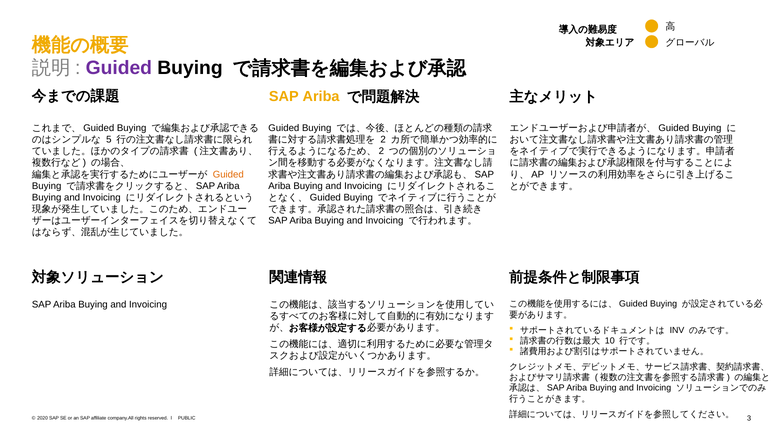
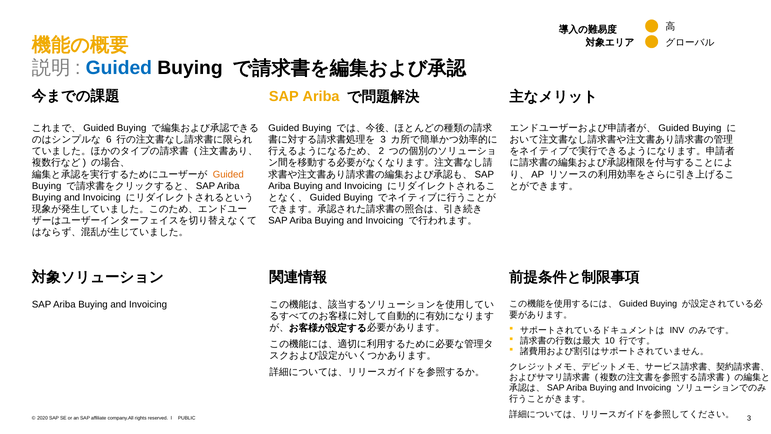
Guided at (119, 68) colour: purple -> blue
5: 5 -> 6
2 at (383, 139): 2 -> 3
